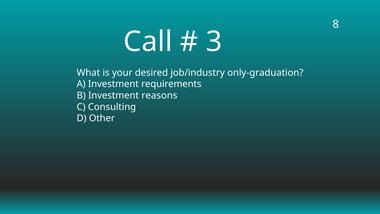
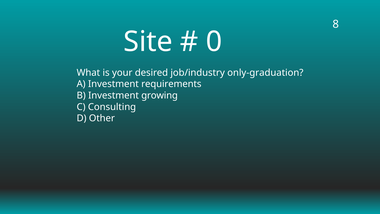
Call: Call -> Site
3: 3 -> 0
reasons: reasons -> growing
